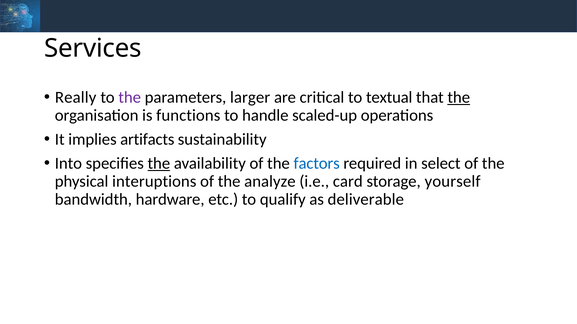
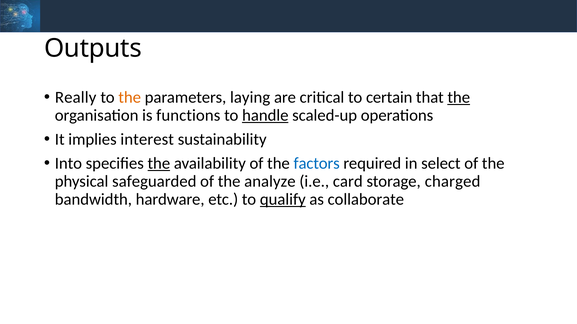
Services: Services -> Outputs
the at (130, 97) colour: purple -> orange
larger: larger -> laying
textual: textual -> certain
handle underline: none -> present
artifacts: artifacts -> interest
interuptions: interuptions -> safeguarded
yourself: yourself -> charged
qualify underline: none -> present
deliverable: deliverable -> collaborate
